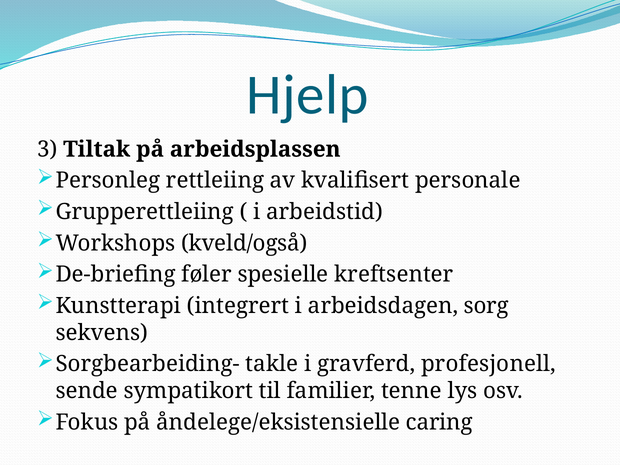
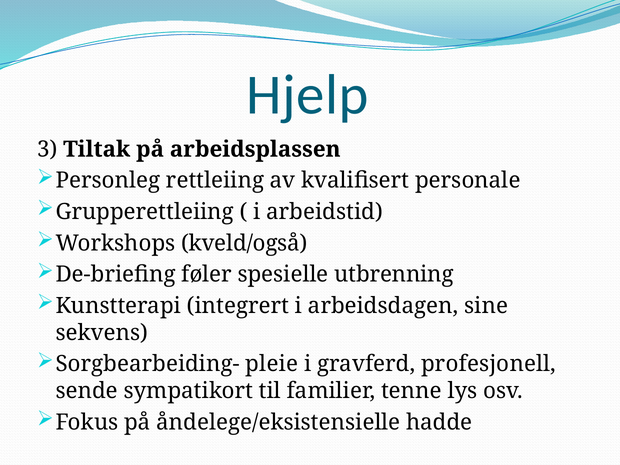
kreftsenter: kreftsenter -> utbrenning
sorg: sorg -> sine
takle: takle -> pleie
caring: caring -> hadde
